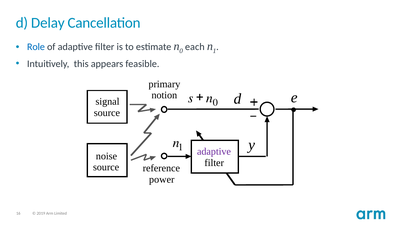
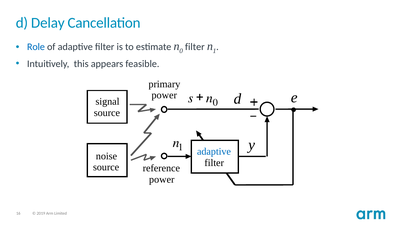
0 each: each -> filter
notion at (164, 95): notion -> power
adaptive at (214, 151) colour: purple -> blue
